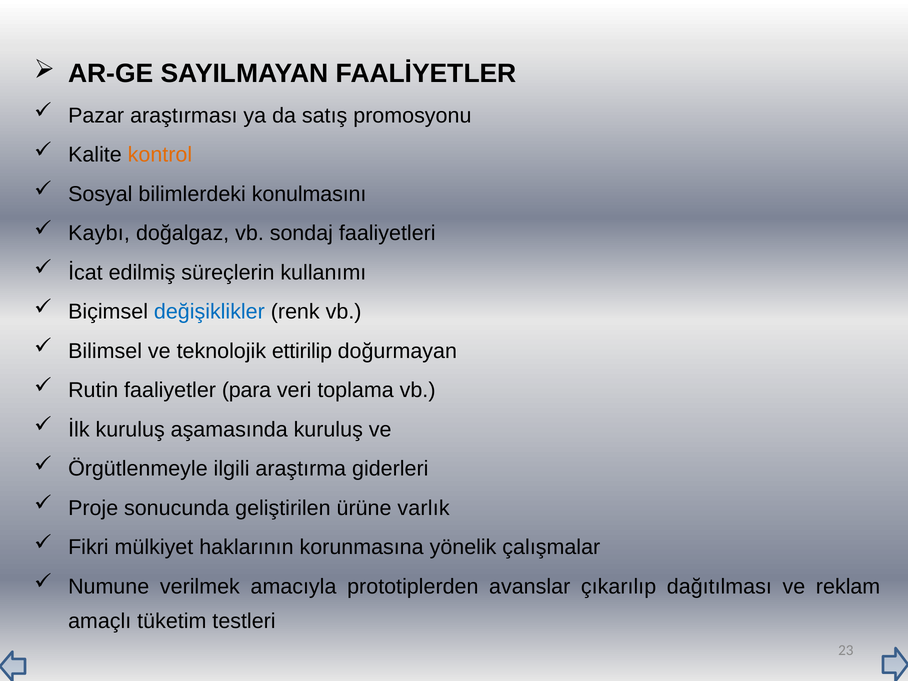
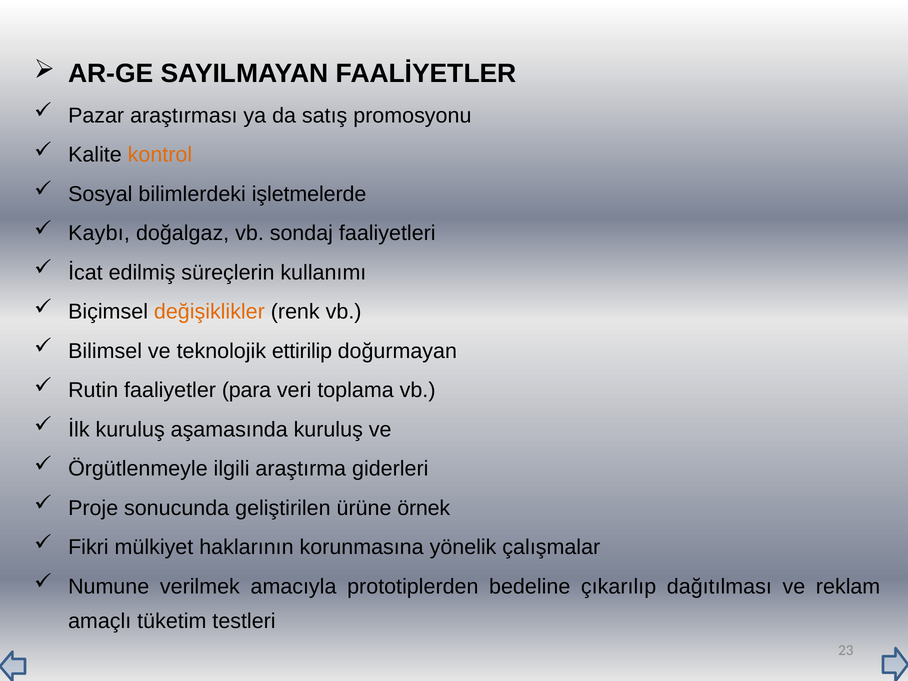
konulmasını: konulmasını -> işletmelerde
değişiklikler colour: blue -> orange
varlık: varlık -> örnek
avanslar: avanslar -> bedeline
